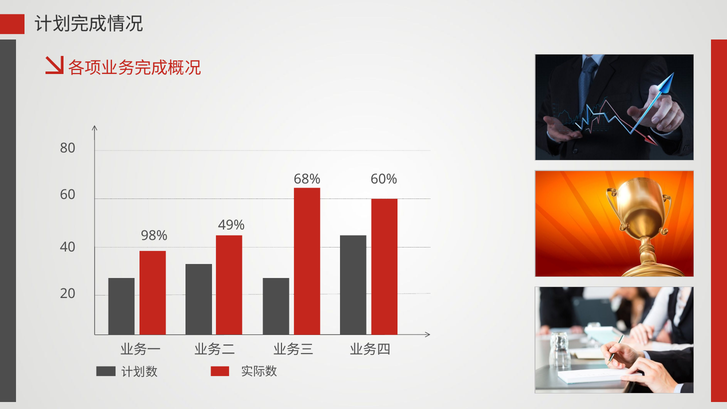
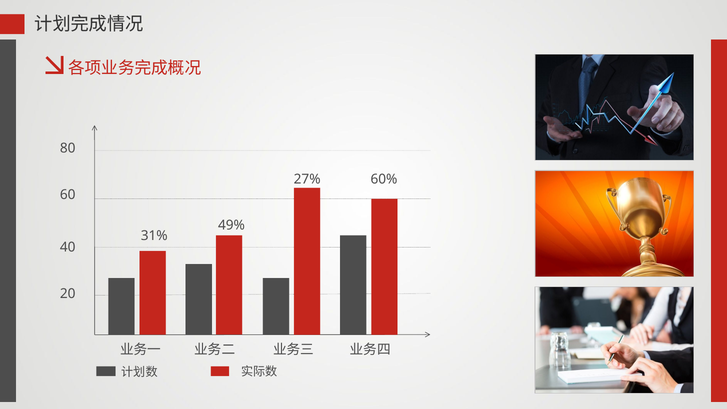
68%: 68% -> 27%
98%: 98% -> 31%
